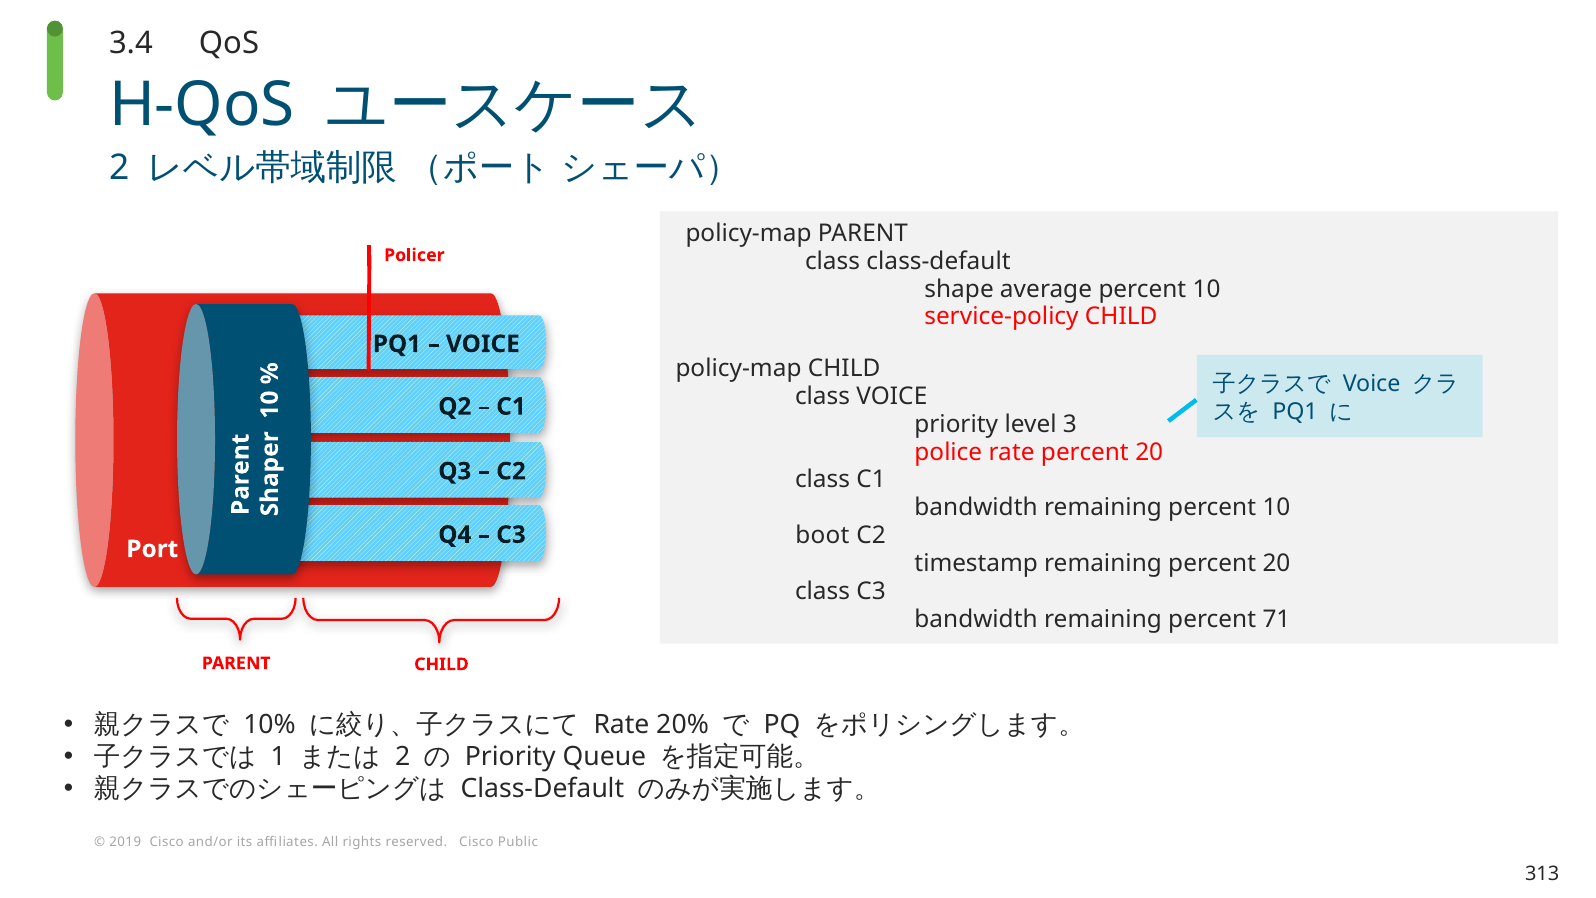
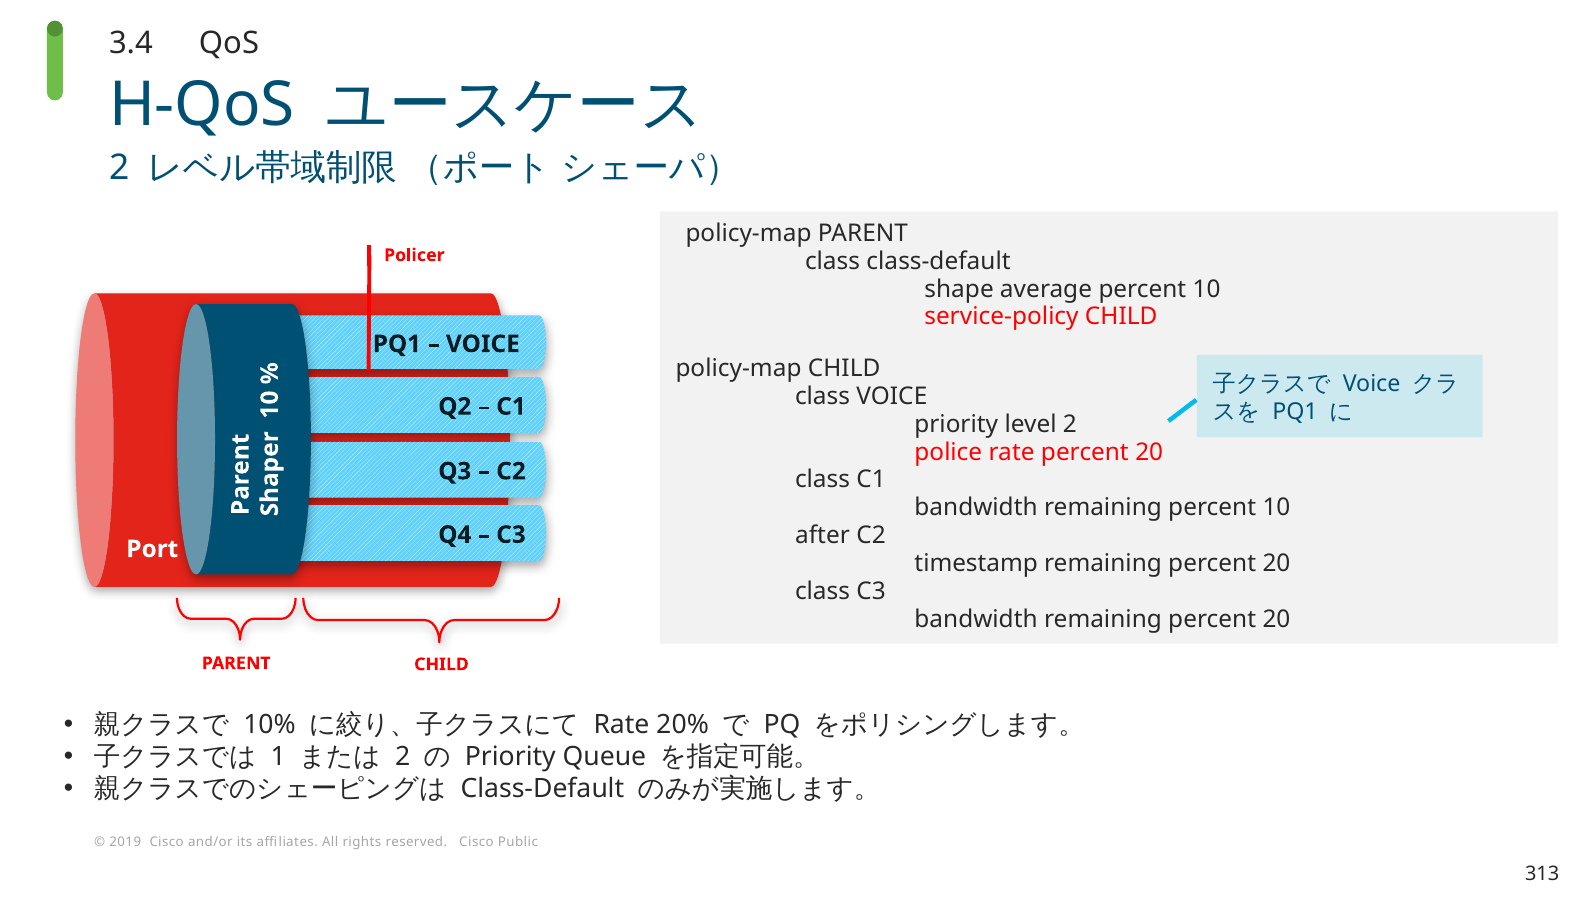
level 3: 3 -> 2
boot: boot -> after
bandwidth remaining percent 71: 71 -> 20
